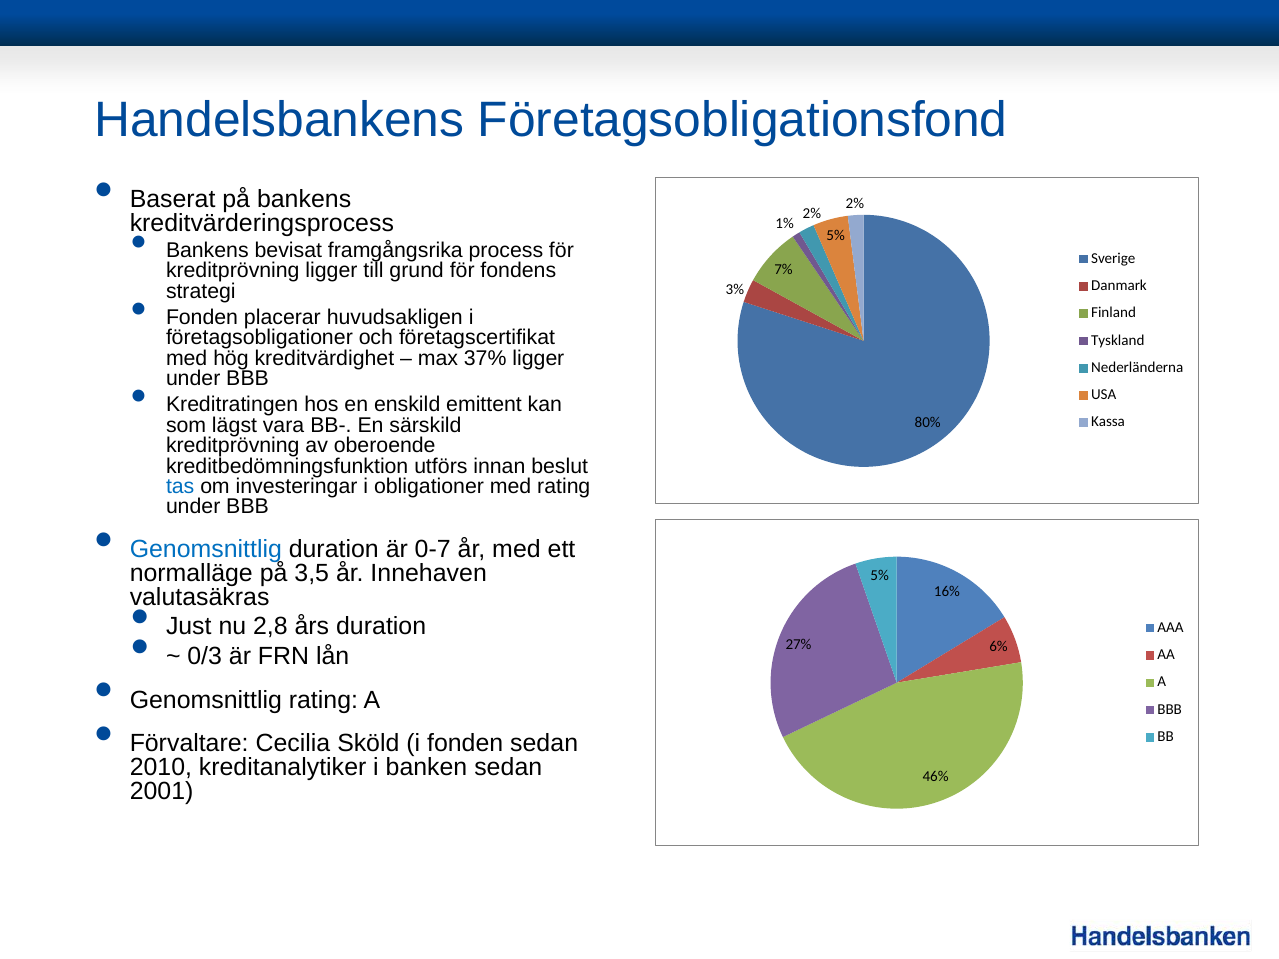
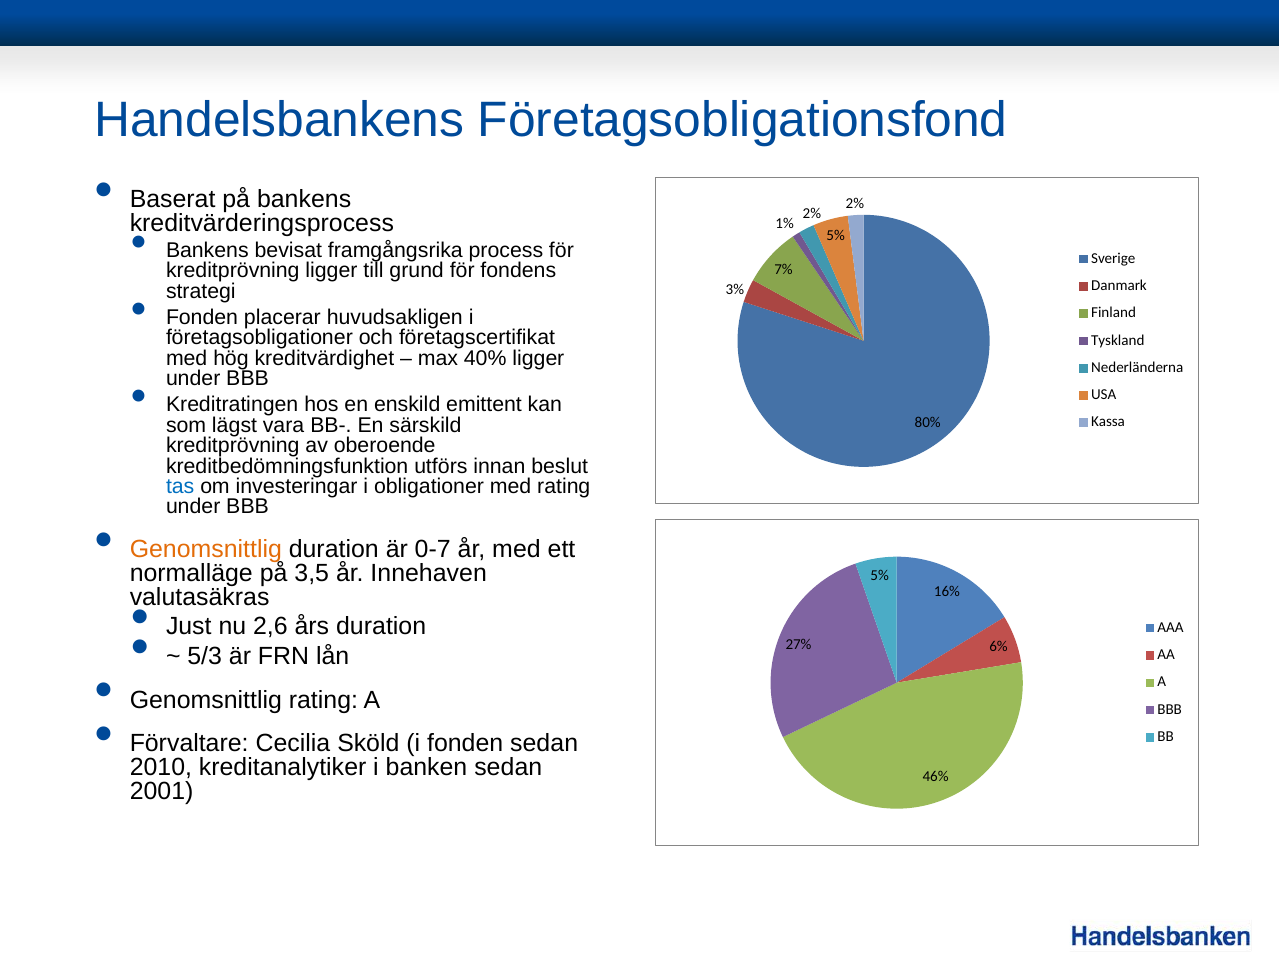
37%: 37% -> 40%
Genomsnittlig at (206, 550) colour: blue -> orange
2,8: 2,8 -> 2,6
0/3: 0/3 -> 5/3
